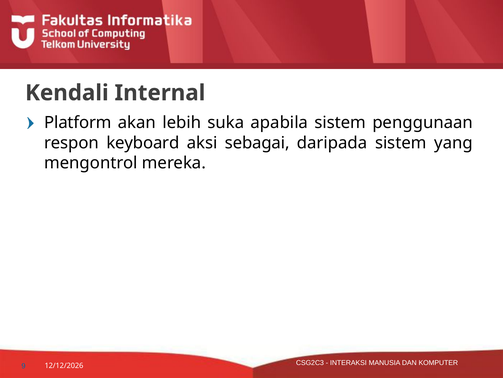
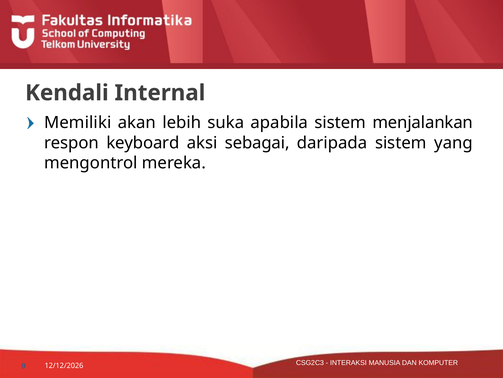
Platform: Platform -> Memiliki
penggunaan: penggunaan -> menjalankan
